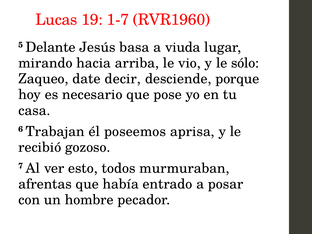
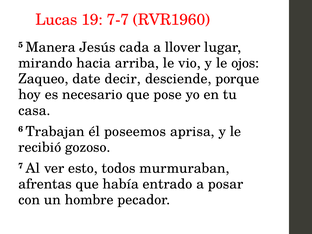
1-7: 1-7 -> 7-7
Delante: Delante -> Manera
basa: basa -> cada
viuda: viuda -> llover
sólo: sólo -> ojos
